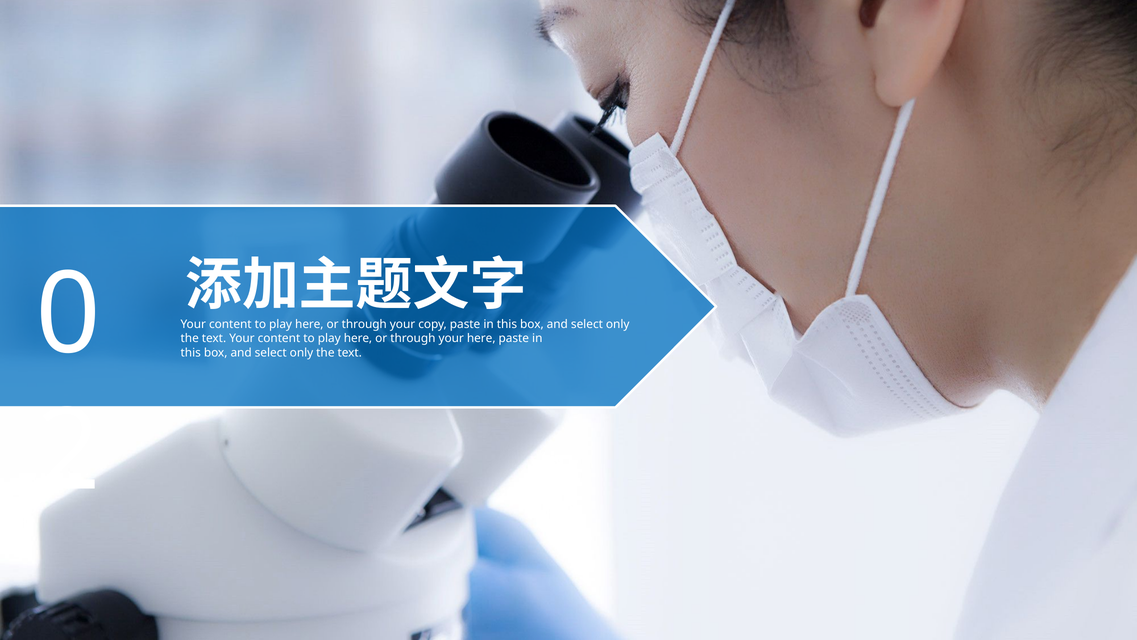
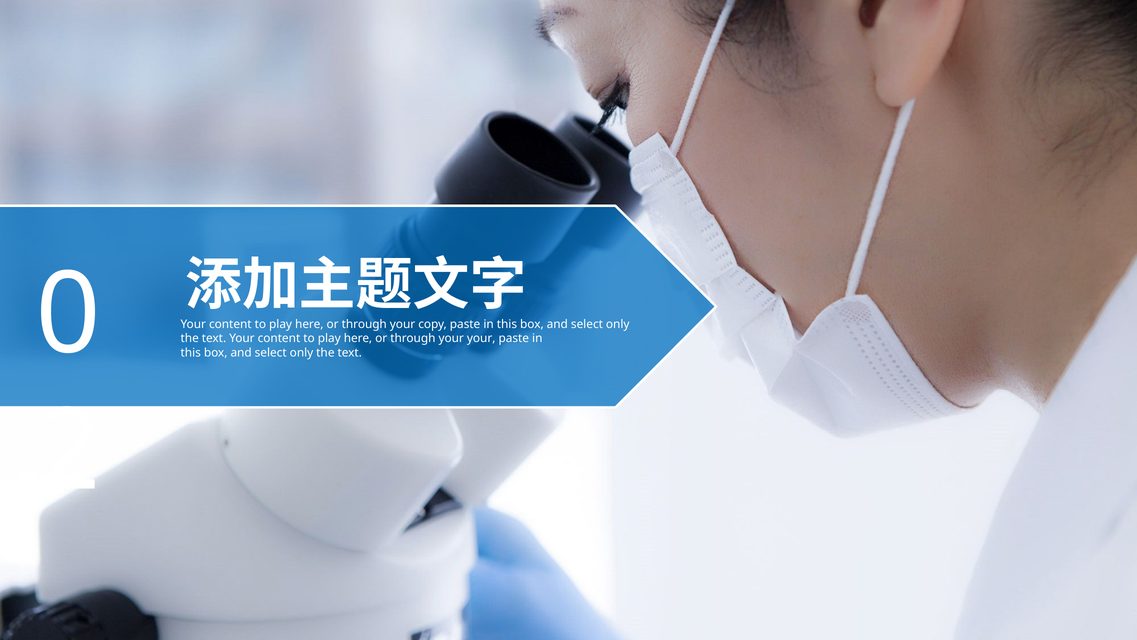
your here: here -> your
